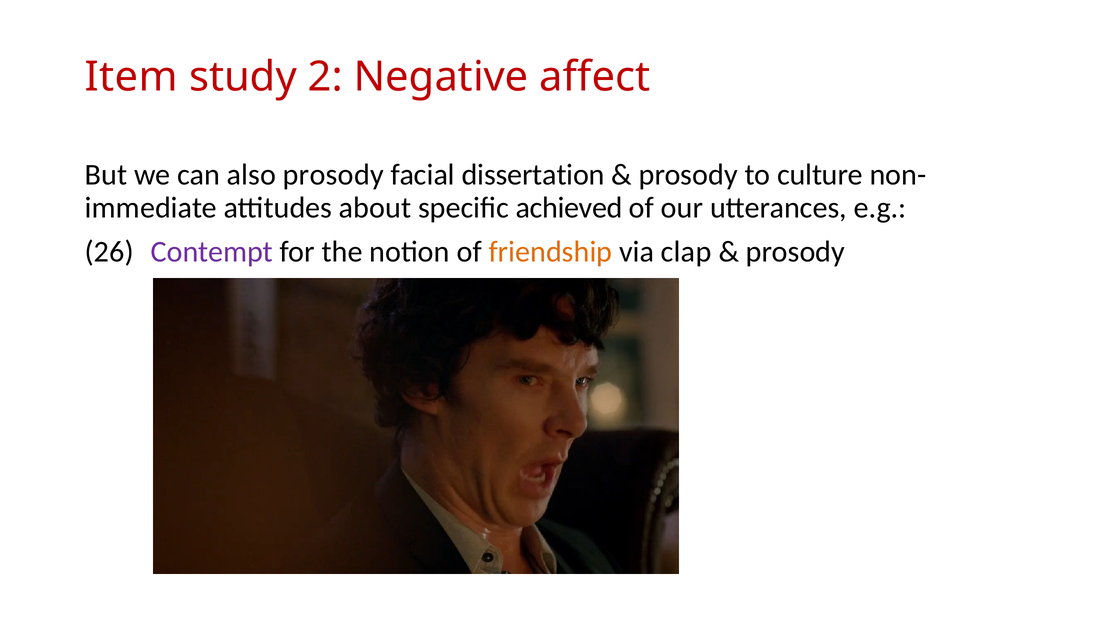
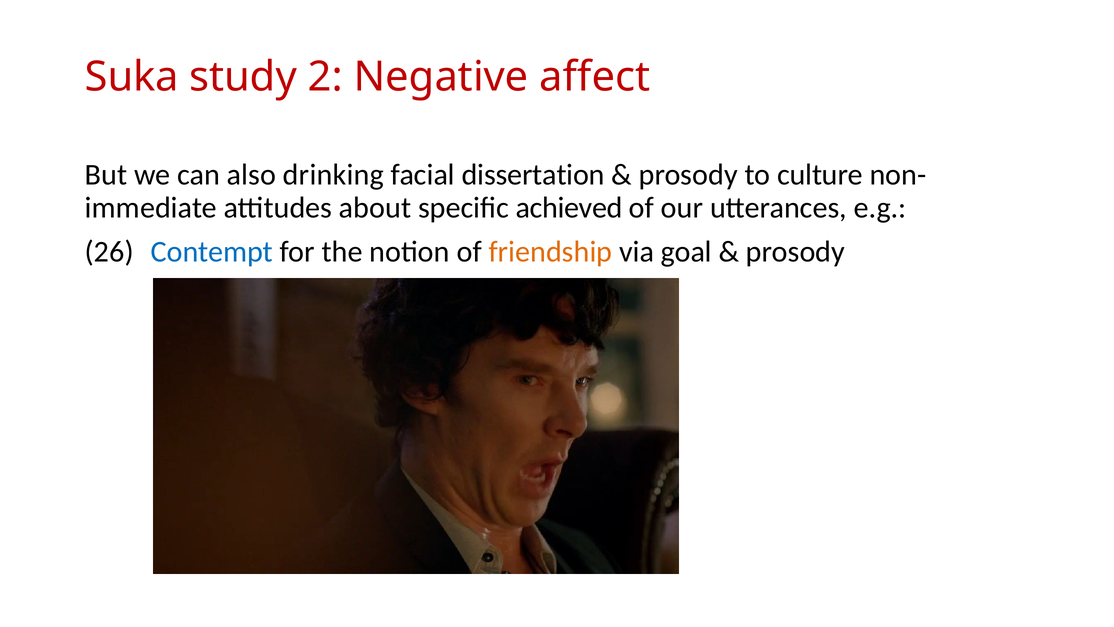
Item: Item -> Suka
also prosody: prosody -> drinking
Contempt colour: purple -> blue
clap: clap -> goal
